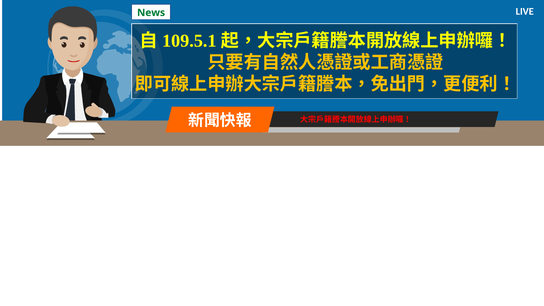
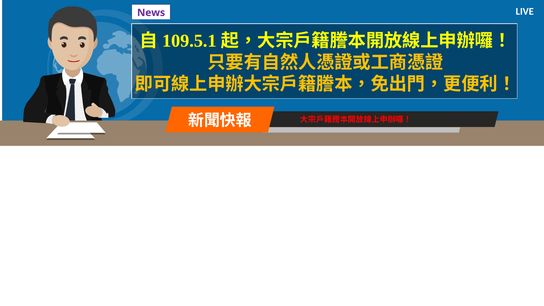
News colour: green -> purple
